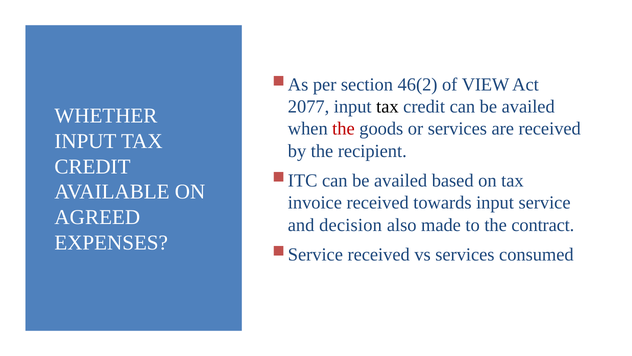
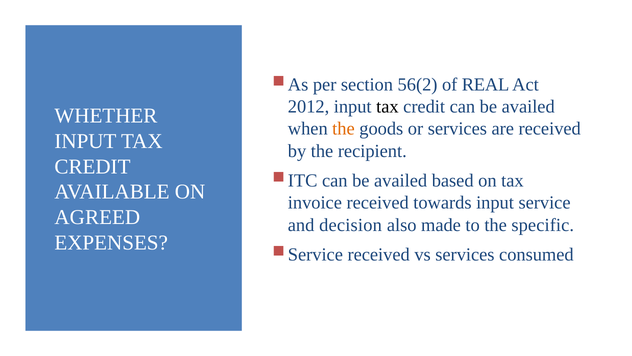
46(2: 46(2 -> 56(2
VIEW: VIEW -> REAL
2077: 2077 -> 2012
the at (343, 129) colour: red -> orange
contract: contract -> specific
